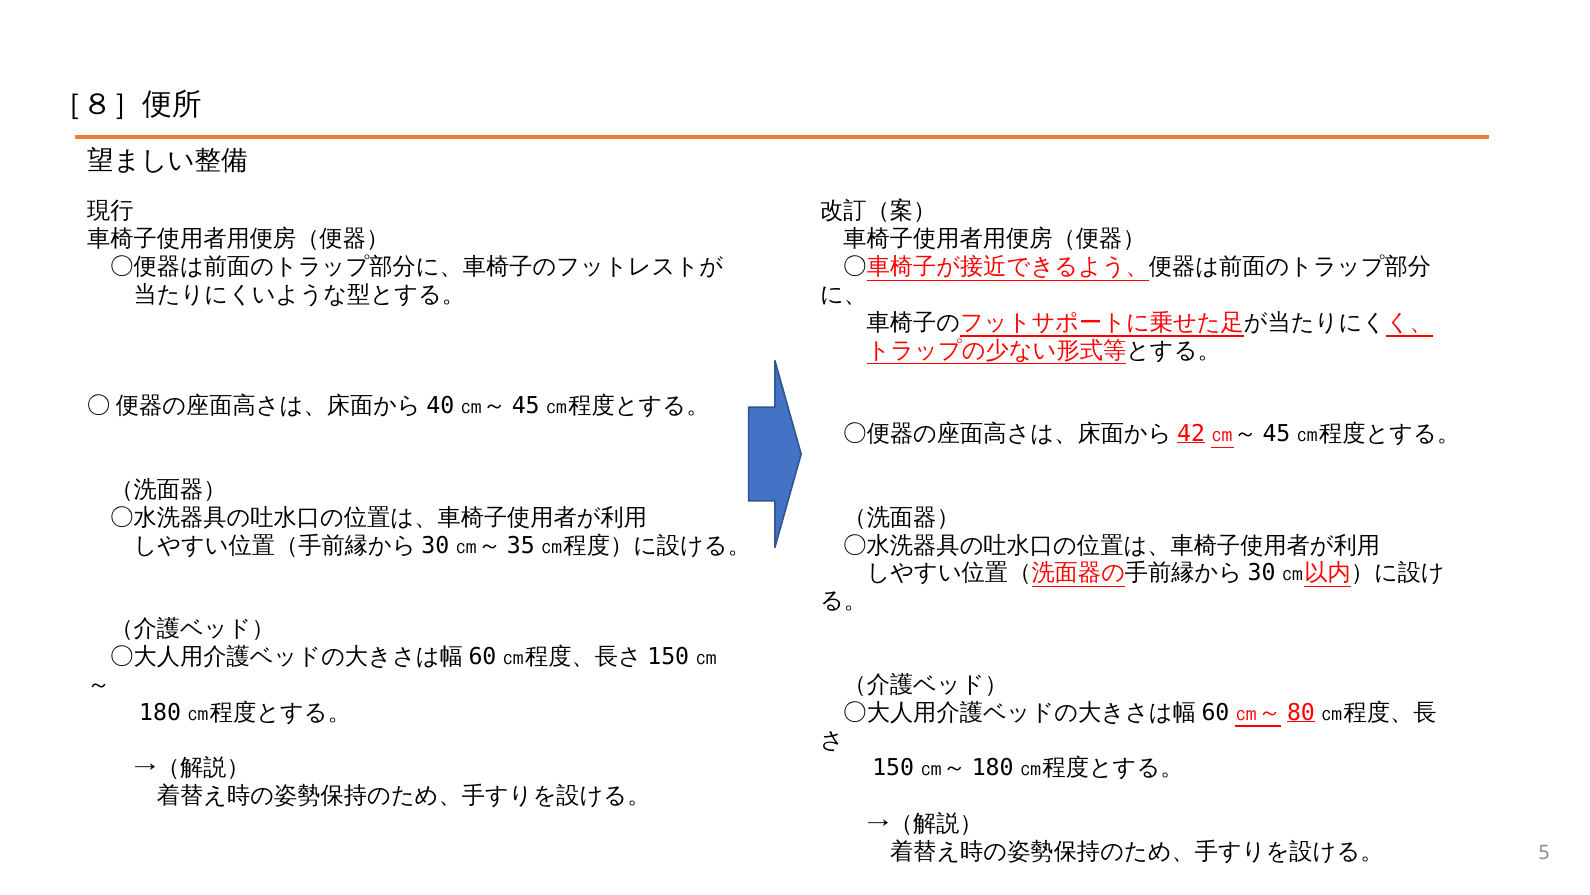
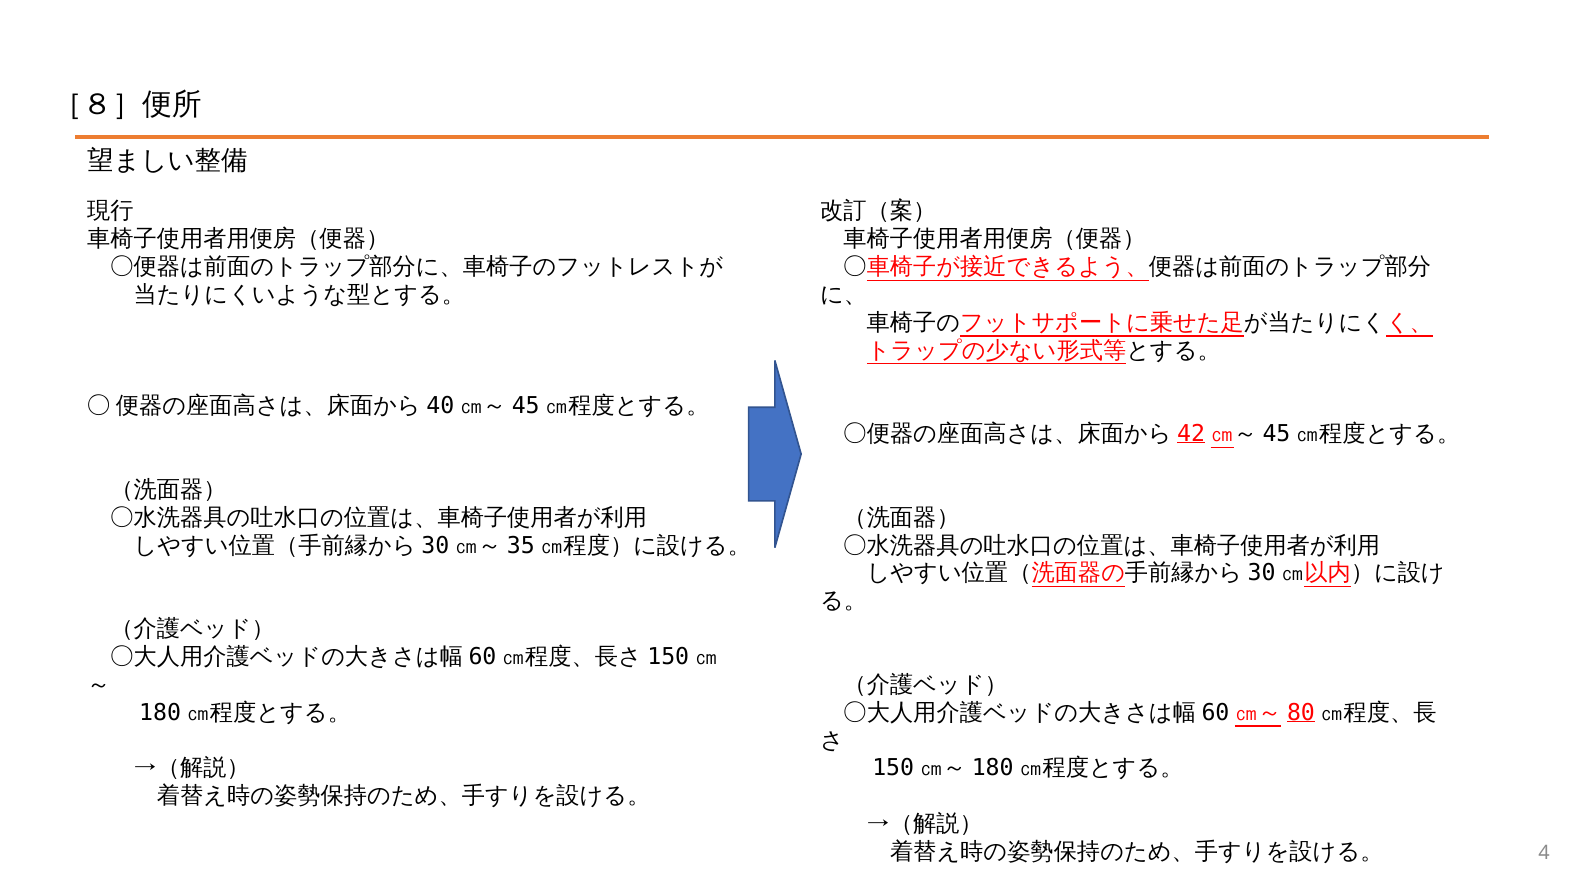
5: 5 -> 4
